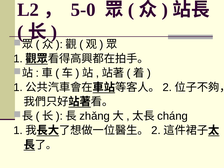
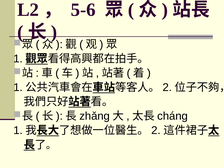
5-0: 5-0 -> 5-6
